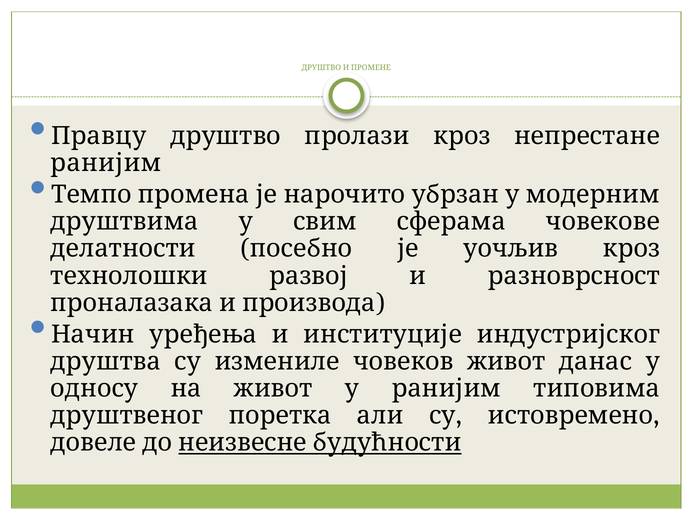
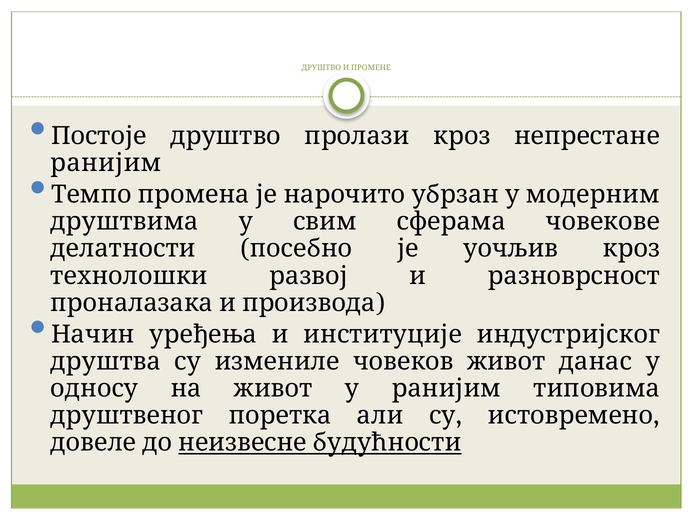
Правцу: Правцу -> Постоје
